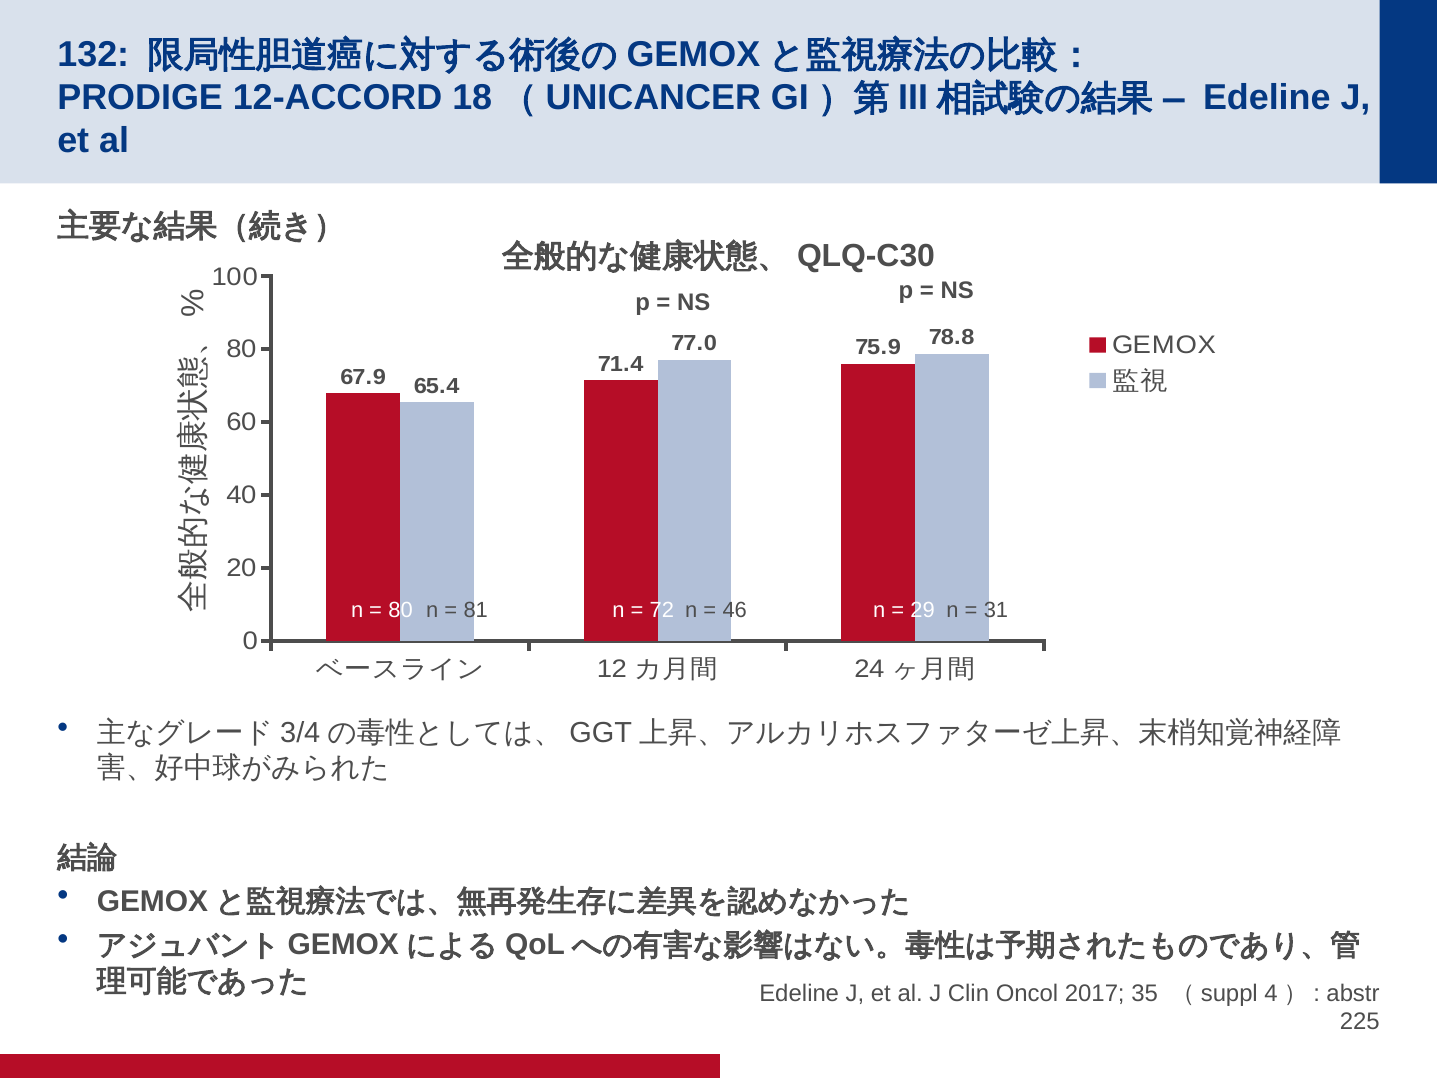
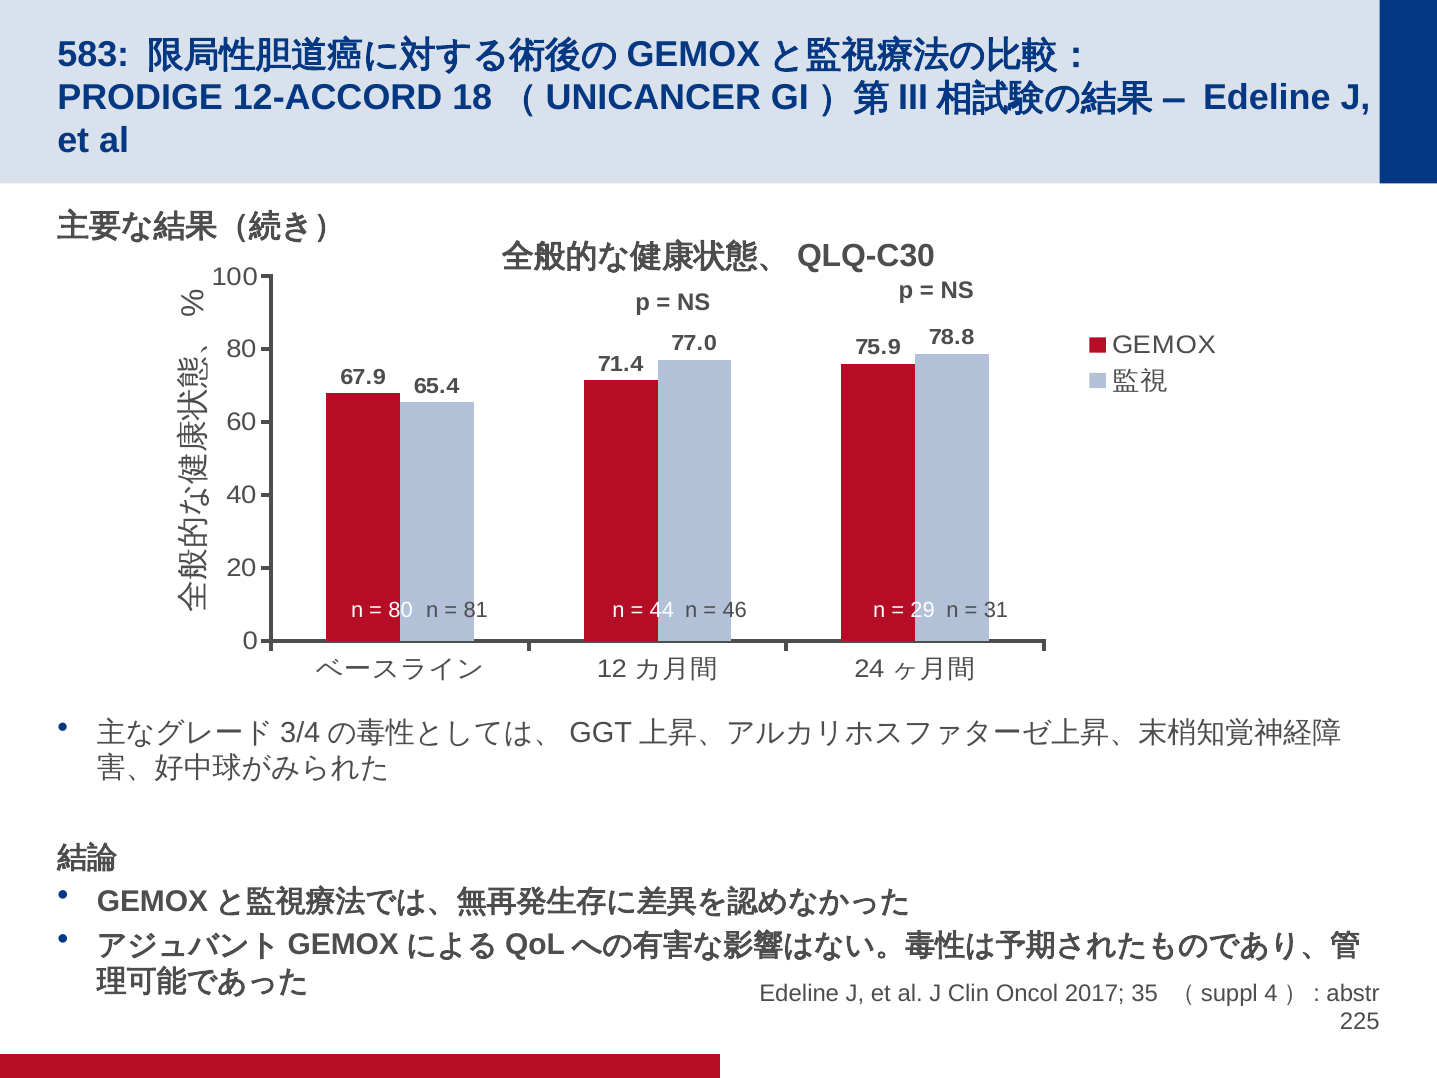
132: 132 -> 583
72: 72 -> 44
